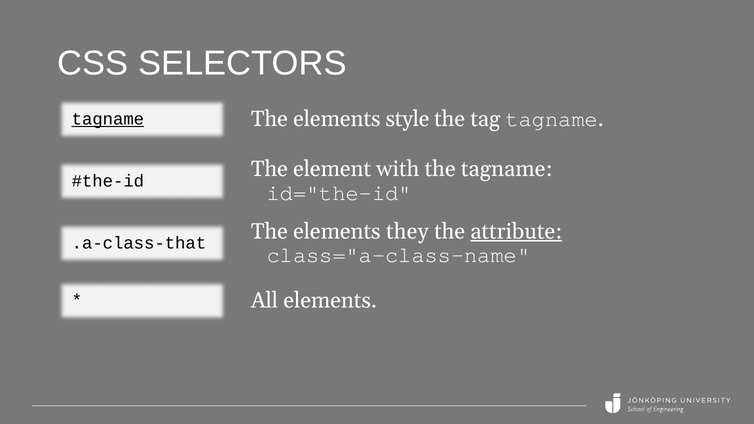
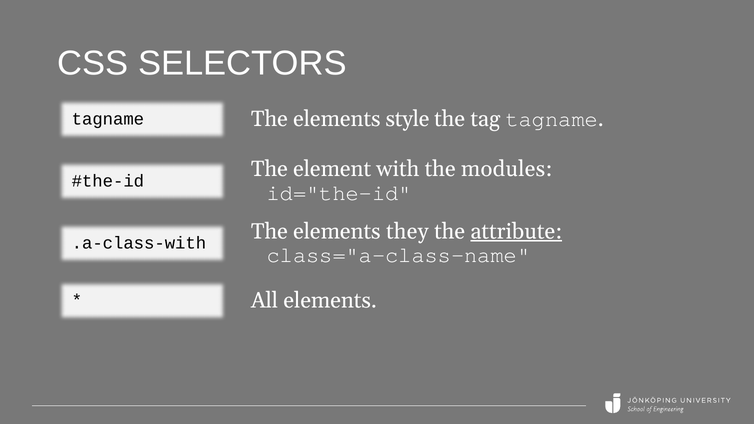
tagname at (108, 119) underline: present -> none
the tagname: tagname -> modules
.a-class-that: .a-class-that -> .a-class-with
